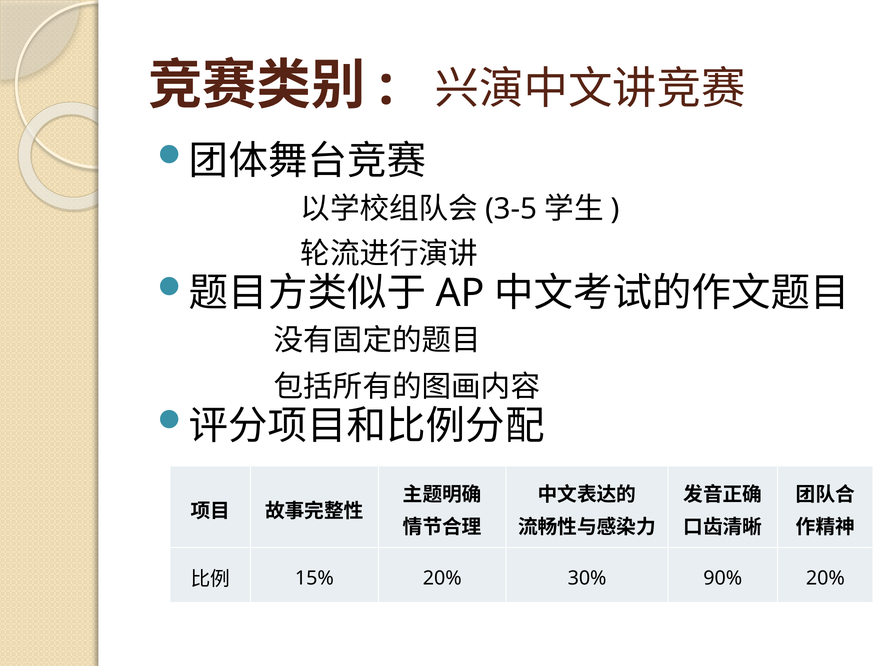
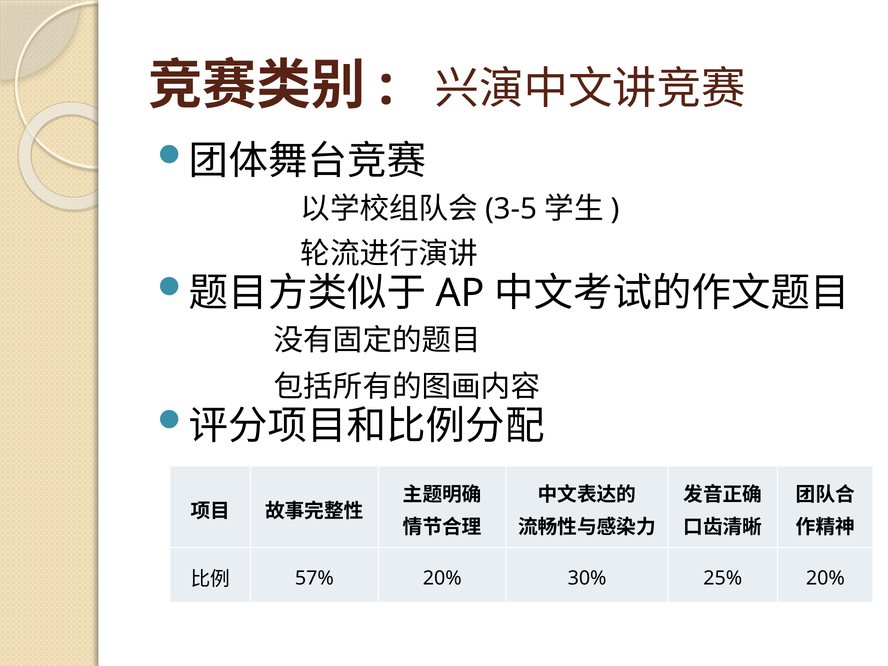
15%: 15% -> 57%
90%: 90% -> 25%
